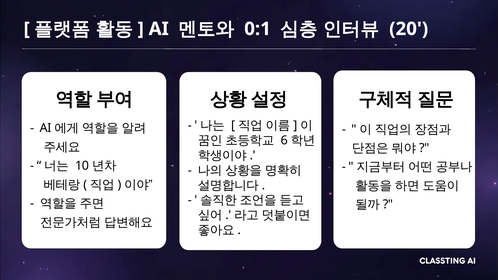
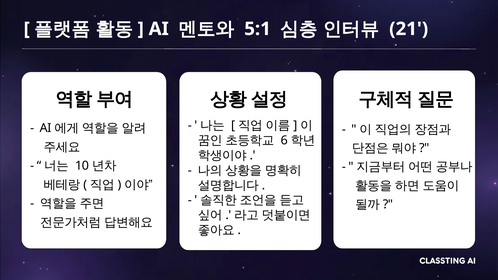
0:1: 0:1 -> 5:1
20: 20 -> 21
